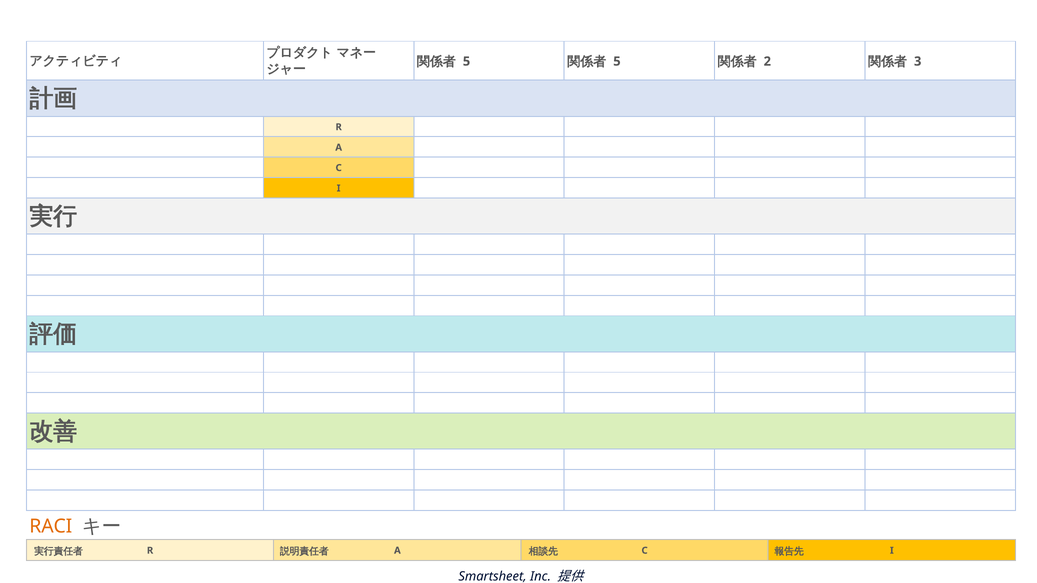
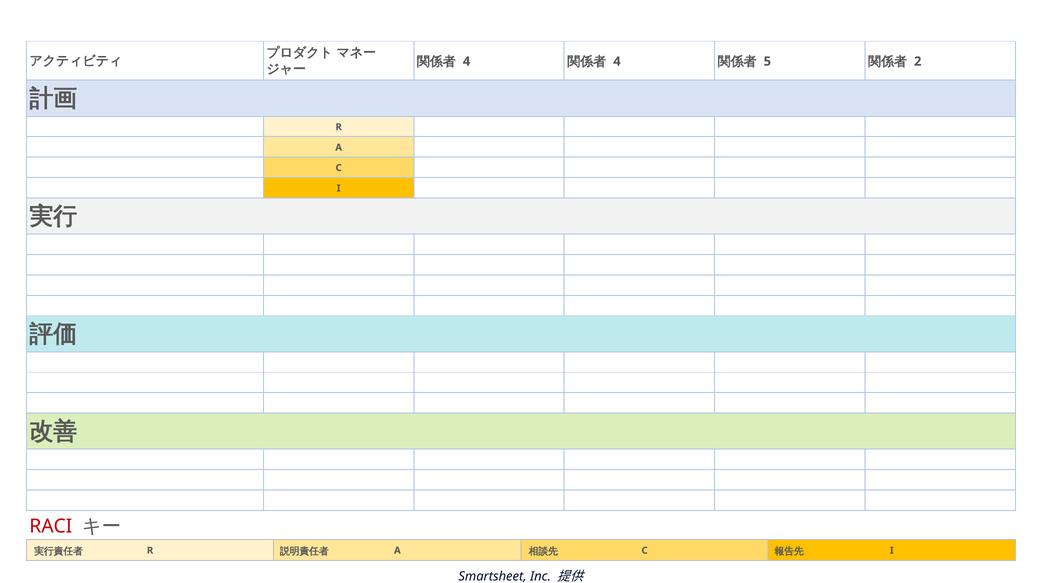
5 at (467, 61): 5 -> 4
5 at (617, 61): 5 -> 4
2: 2 -> 5
3: 3 -> 2
RACI colour: orange -> red
